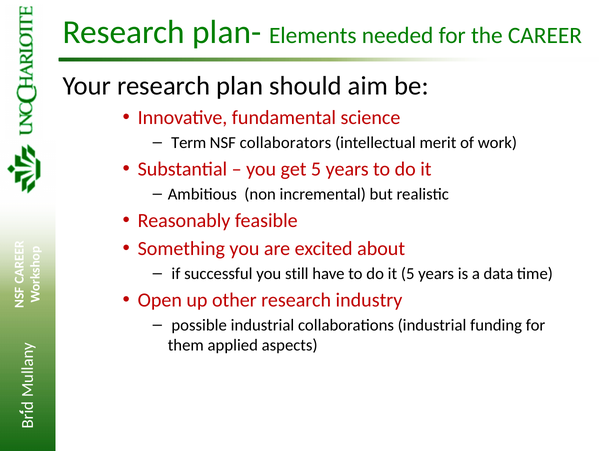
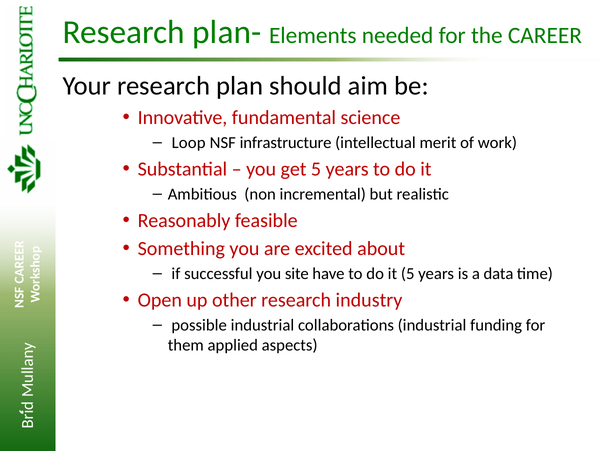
Term: Term -> Loop
collaborators: collaborators -> infrastructure
still: still -> site
